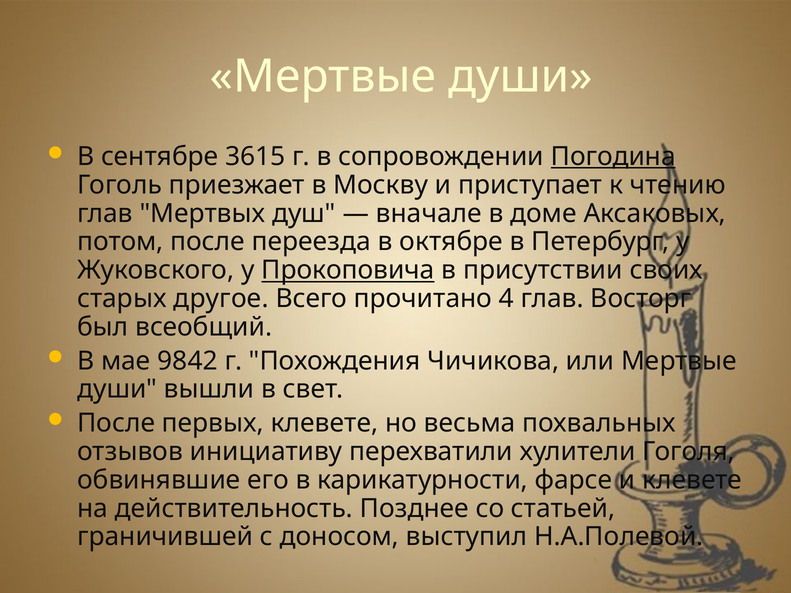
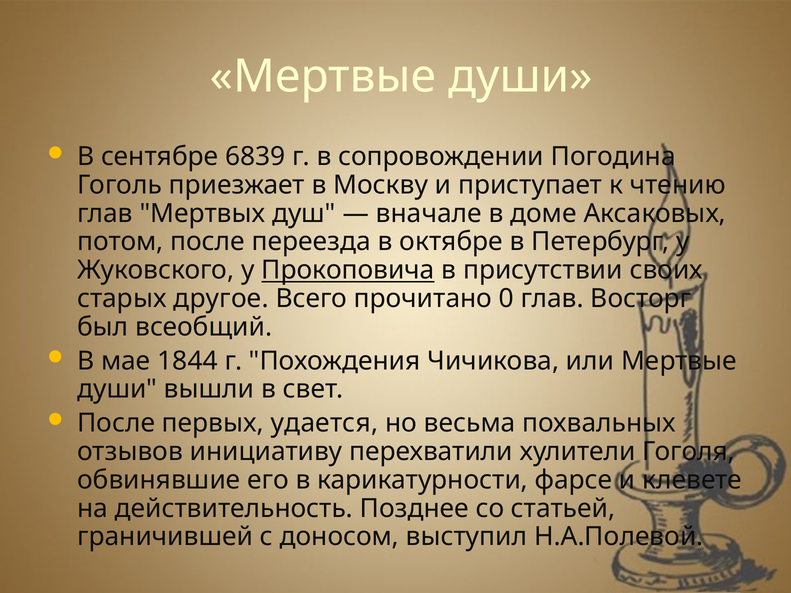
3615: 3615 -> 6839
Погодина underline: present -> none
4: 4 -> 0
9842: 9842 -> 1844
первых клевете: клевете -> удается
